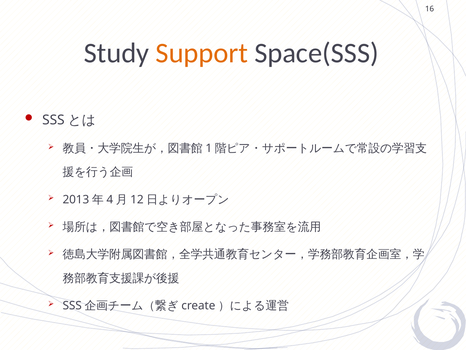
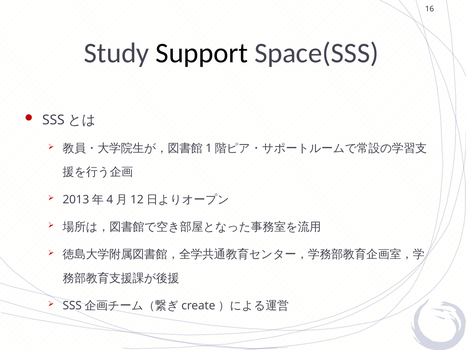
Support colour: orange -> black
